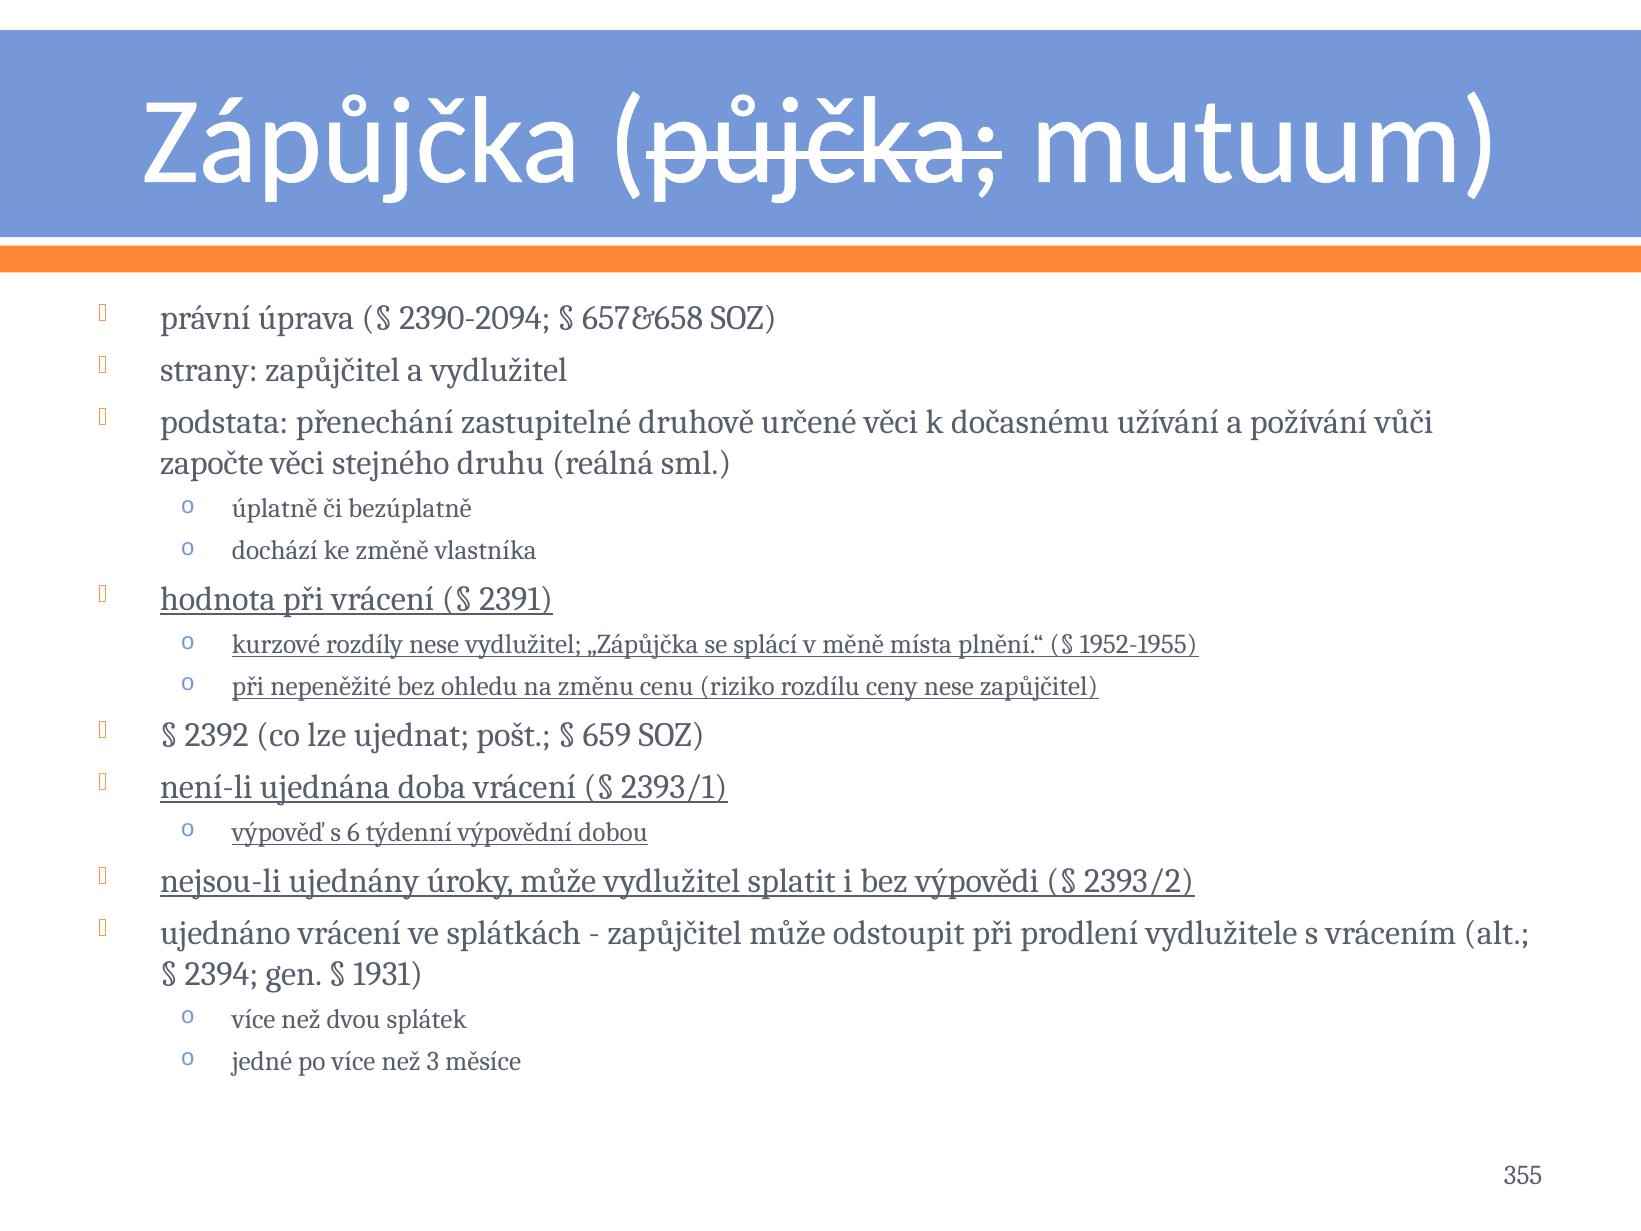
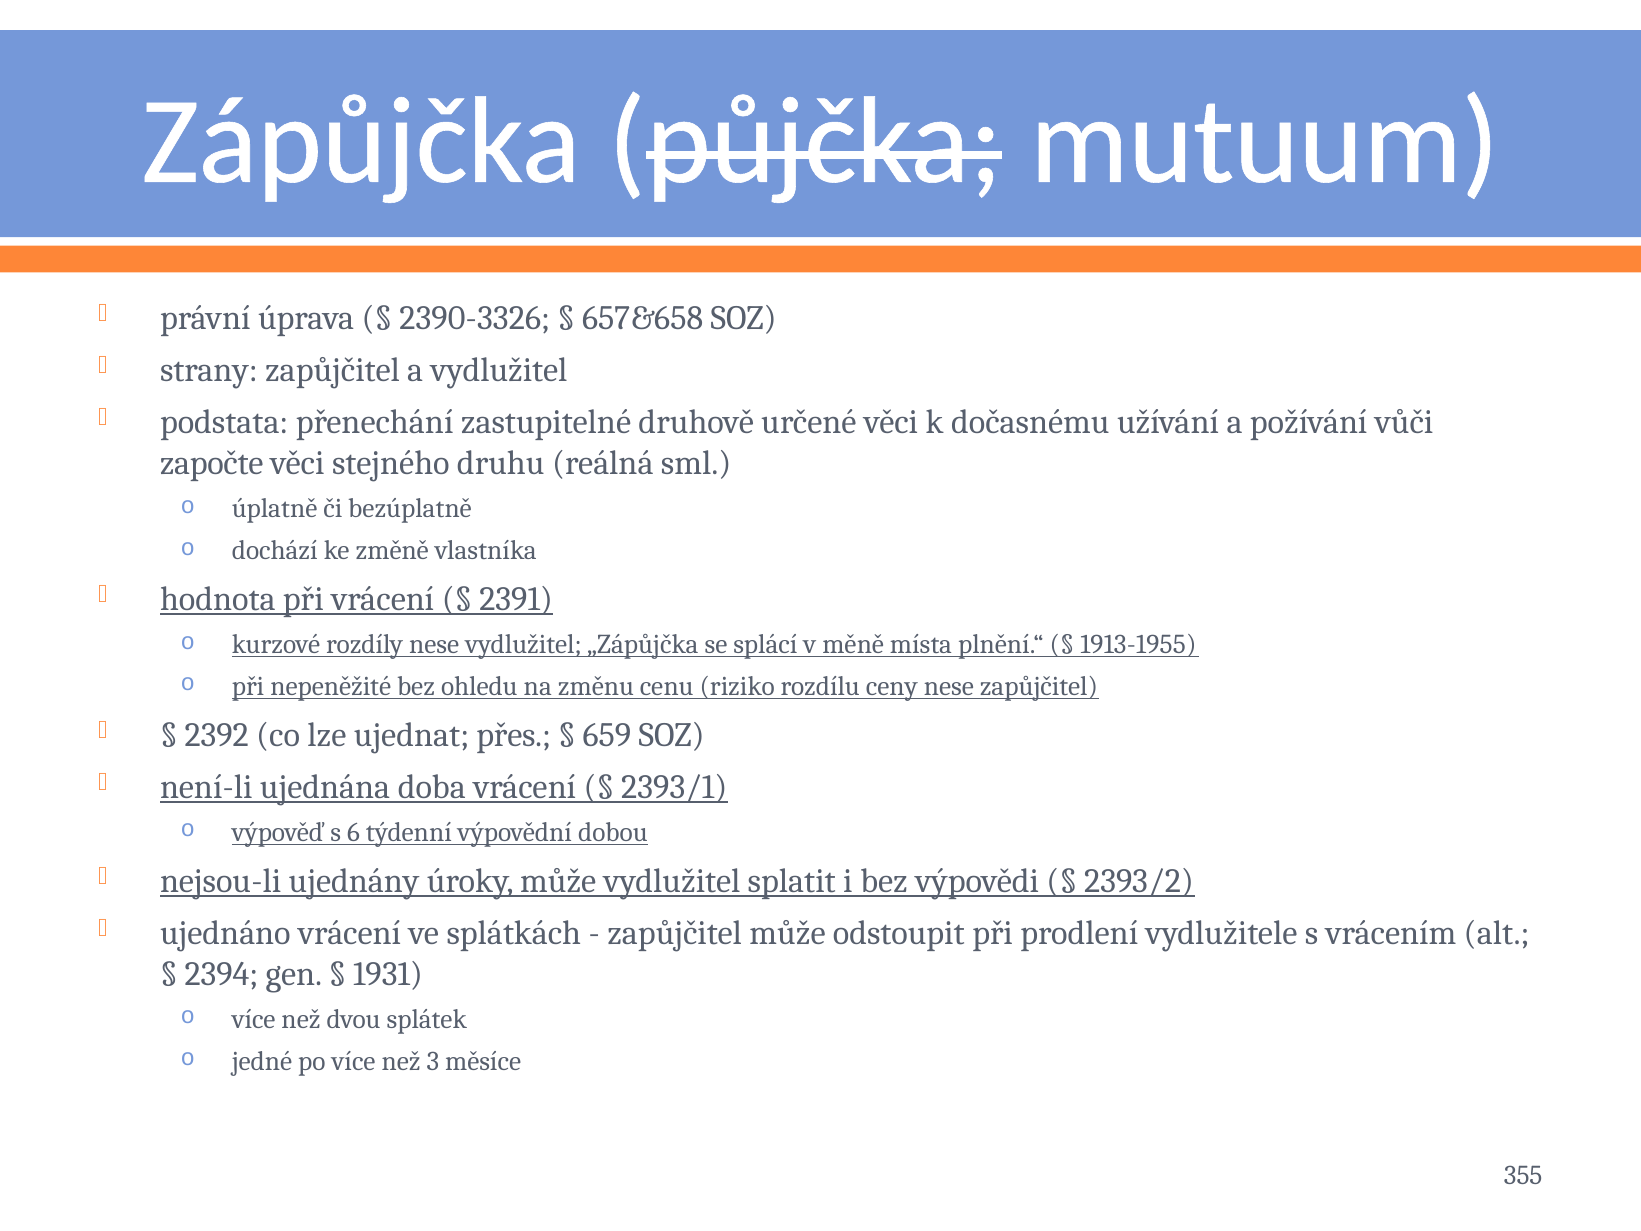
2390-2094: 2390-2094 -> 2390-3326
1952-1955: 1952-1955 -> 1913-1955
pošt: pošt -> přes
